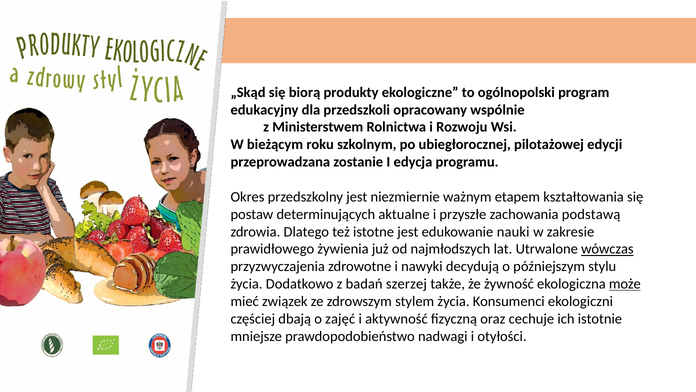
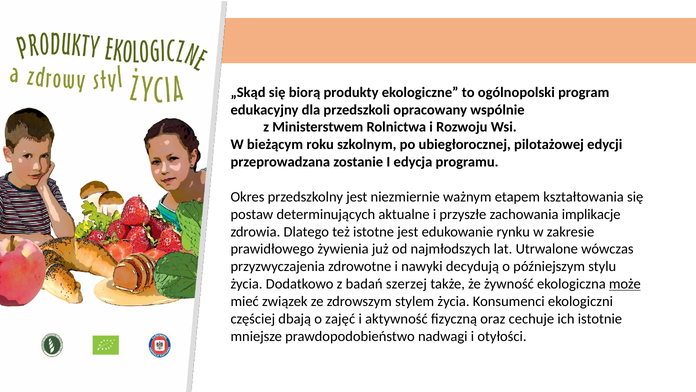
podstawą: podstawą -> implikacje
nauki: nauki -> rynku
wówczas underline: present -> none
